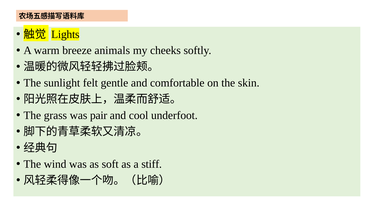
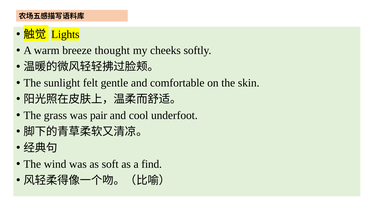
animals: animals -> thought
stiff: stiff -> find
